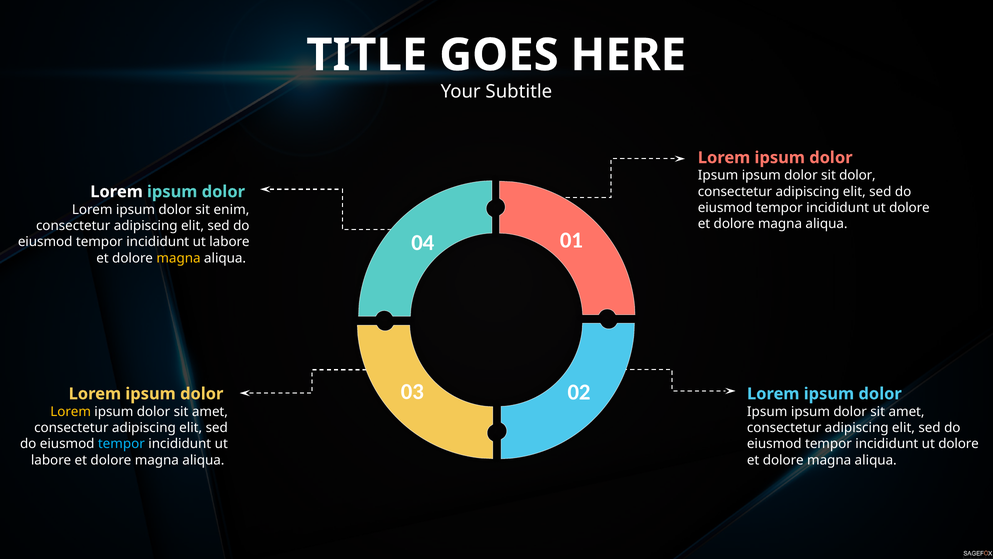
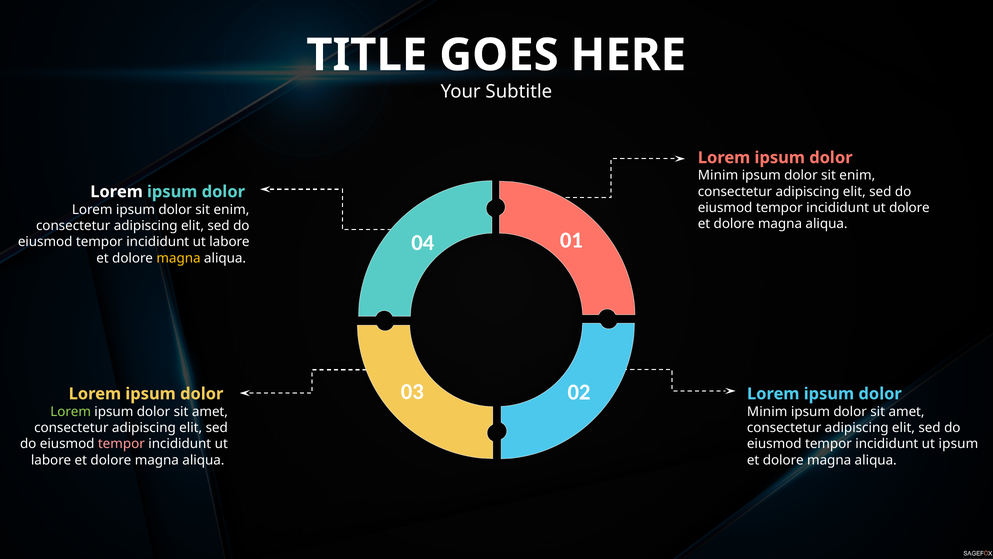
Ipsum at (718, 175): Ipsum -> Minim
dolor at (857, 175): dolor -> enim
Lorem at (71, 411) colour: yellow -> light green
Ipsum at (767, 411): Ipsum -> Minim
tempor at (121, 444) colour: light blue -> pink
dolore at (959, 444): dolore -> ipsum
